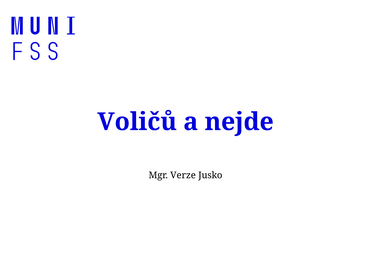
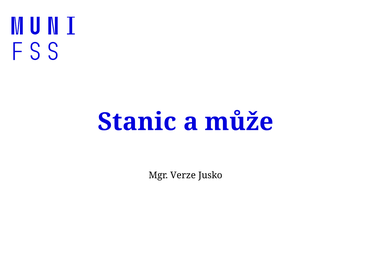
Voličů: Voličů -> Stanic
nejde: nejde -> může
